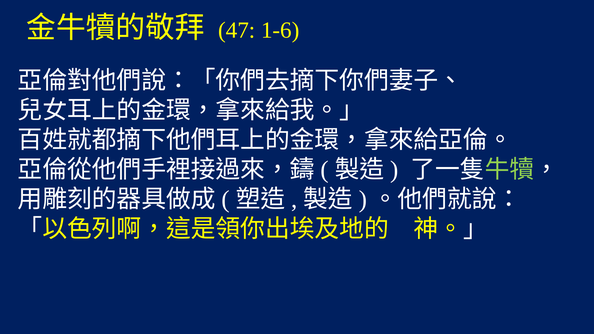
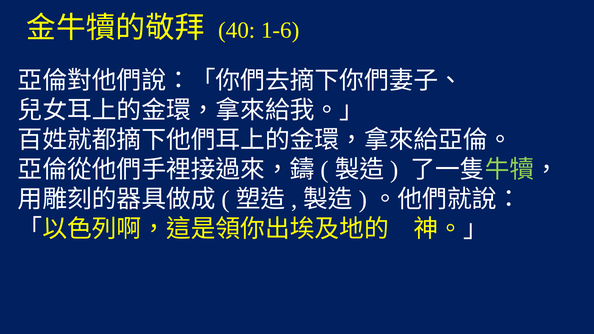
47: 47 -> 40
